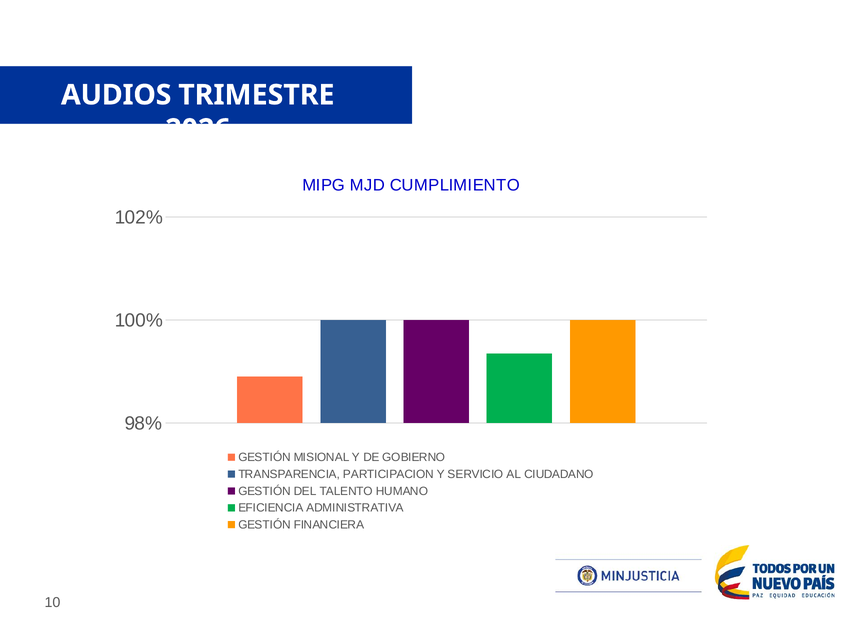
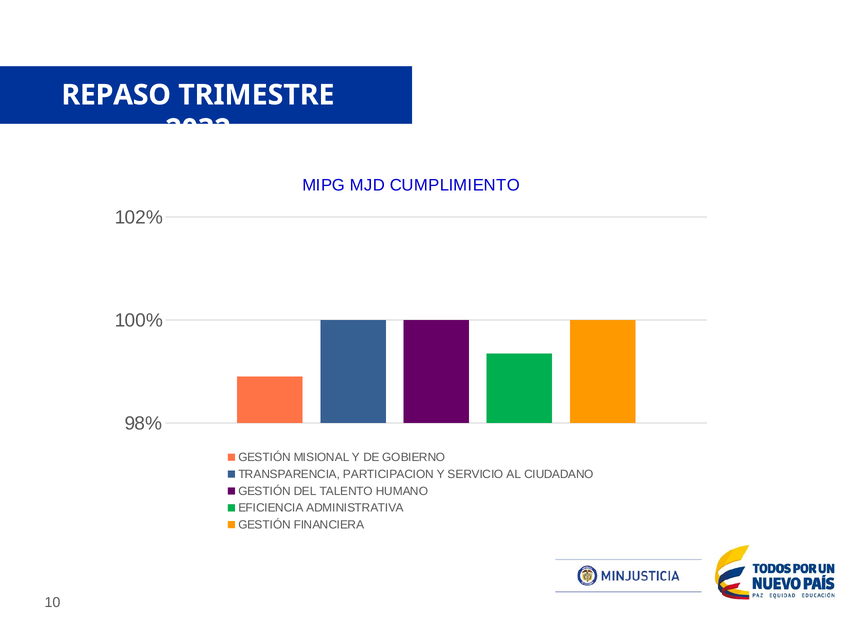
AUDIOS: AUDIOS -> REPASO
2026: 2026 -> 2032
